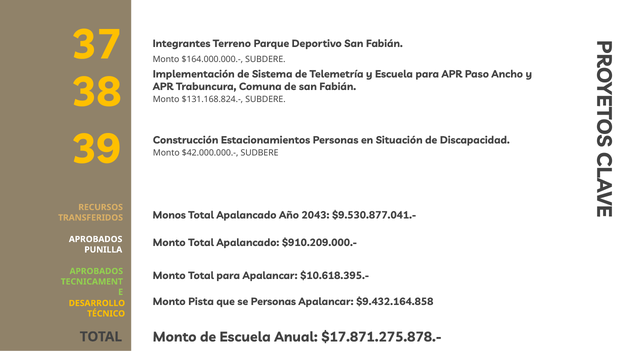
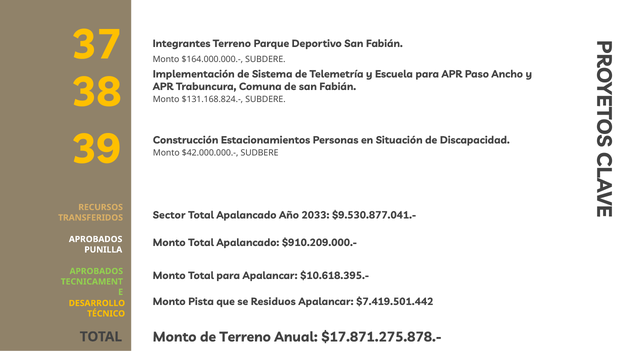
Monos: Monos -> Sector
2043: 2043 -> 2033
se Personas: Personas -> Residuos
$9.432.164.858: $9.432.164.858 -> $7.419.501.442
de Escuela: Escuela -> Terreno
